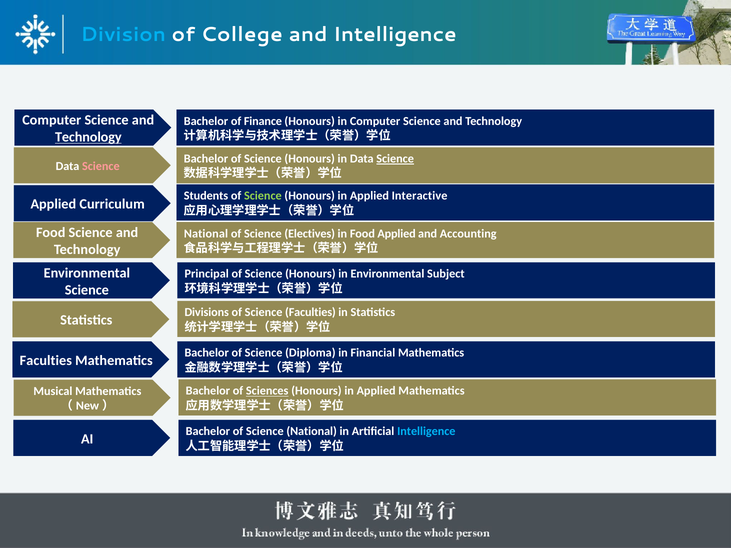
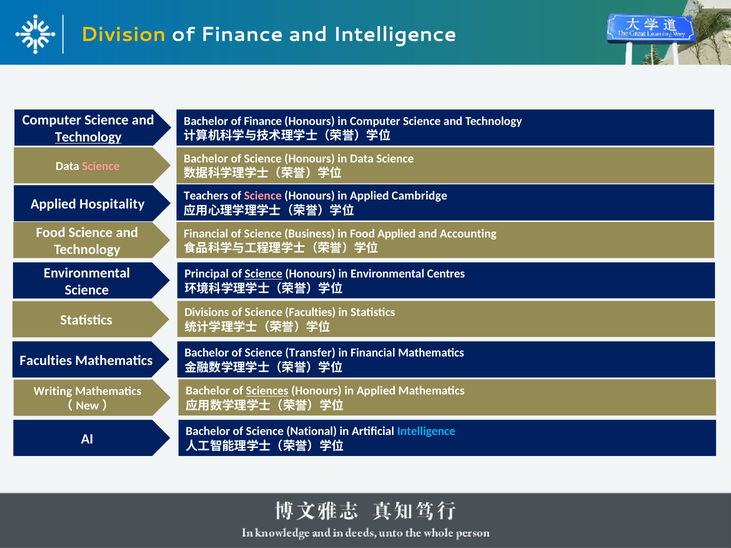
Division colour: light blue -> yellow
College at (242, 35): College -> Finance
Science at (395, 159) underline: present -> none
Students: Students -> Teachers
Science at (263, 196) colour: light green -> pink
Interactive: Interactive -> Cambridge
Curriculum: Curriculum -> Hospitality
National at (206, 234): National -> Financial
Electives: Electives -> Business
Science at (264, 274) underline: none -> present
Subject: Subject -> Centres
Diploma: Diploma -> Transfer
Musical: Musical -> Writing
